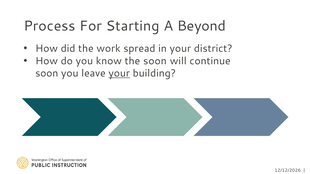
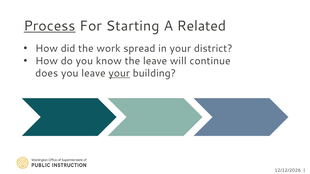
Process underline: none -> present
Beyond: Beyond -> Related
the soon: soon -> leave
soon at (47, 73): soon -> does
